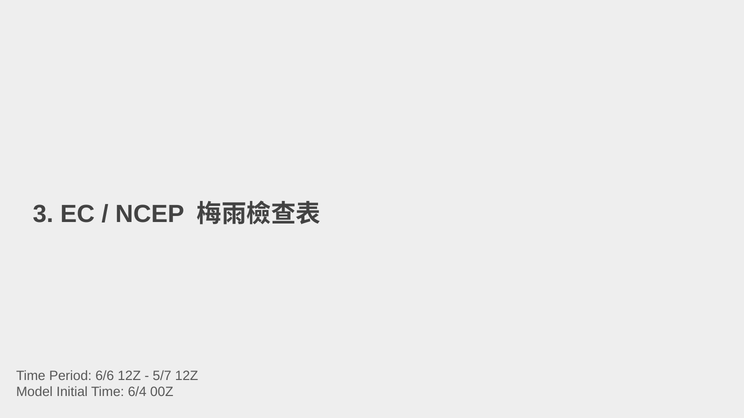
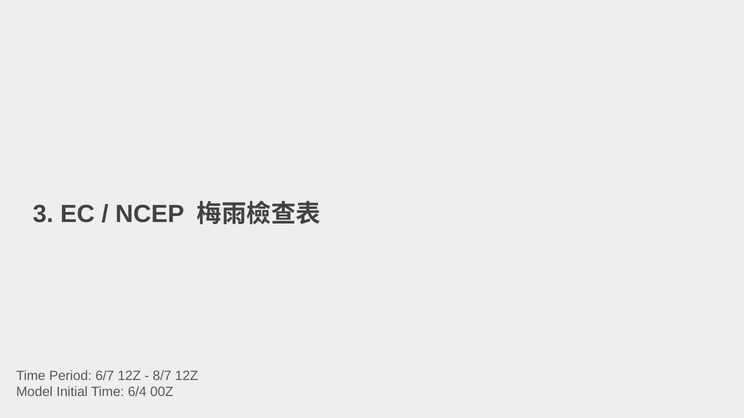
6/6: 6/6 -> 6/7
5/7: 5/7 -> 8/7
